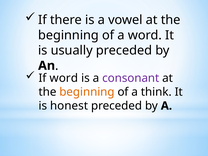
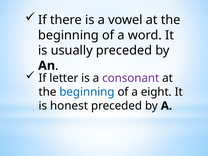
If word: word -> letter
beginning at (87, 92) colour: orange -> blue
think: think -> eight
